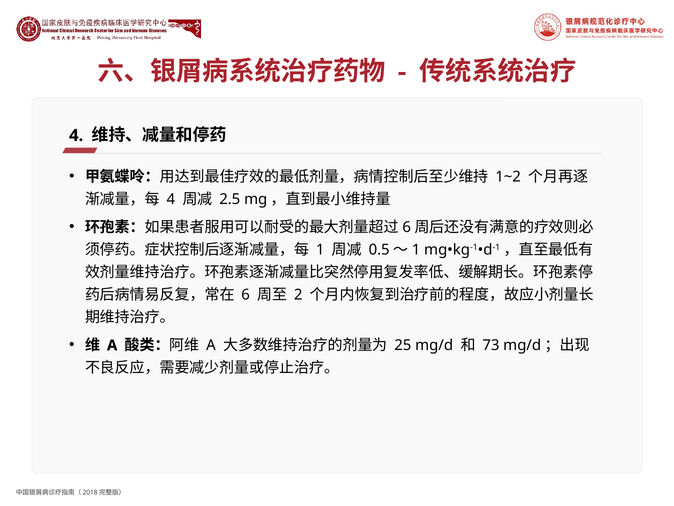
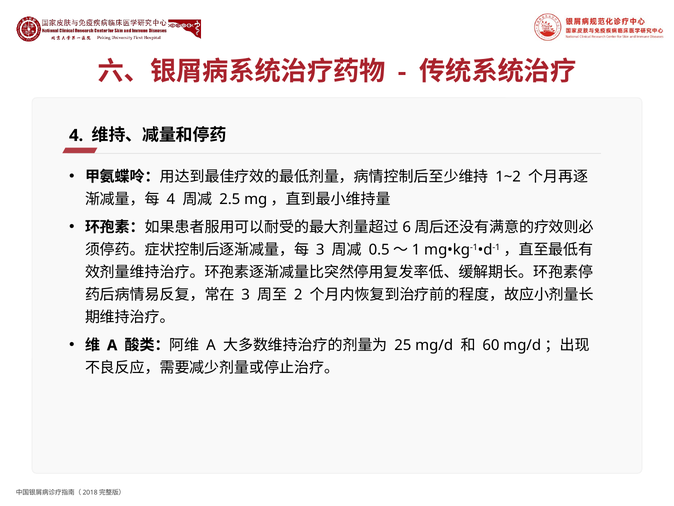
1 at (320, 250): 1 -> 3
6 at (246, 294): 6 -> 3
73: 73 -> 60
